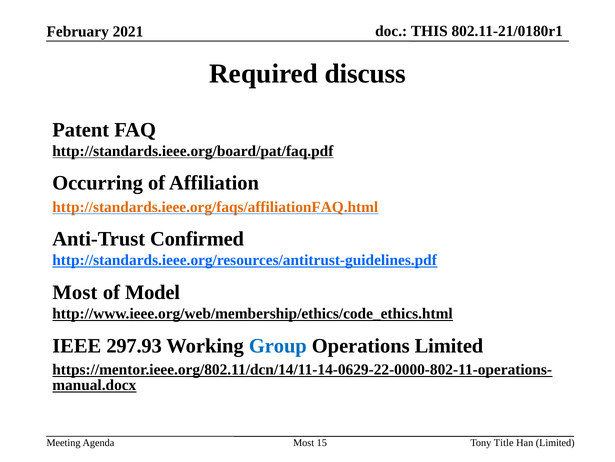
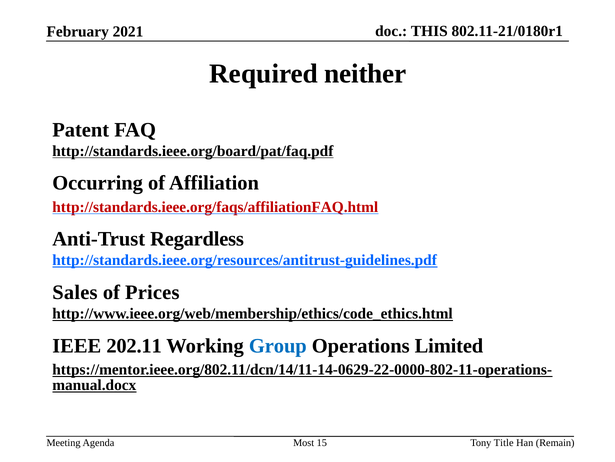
discuss: discuss -> neither
http://standards.ieee.org/faqs/affiliationFAQ.html colour: orange -> red
Confirmed: Confirmed -> Regardless
Most at (75, 292): Most -> Sales
Model: Model -> Prices
297.93: 297.93 -> 202.11
Han Limited: Limited -> Remain
